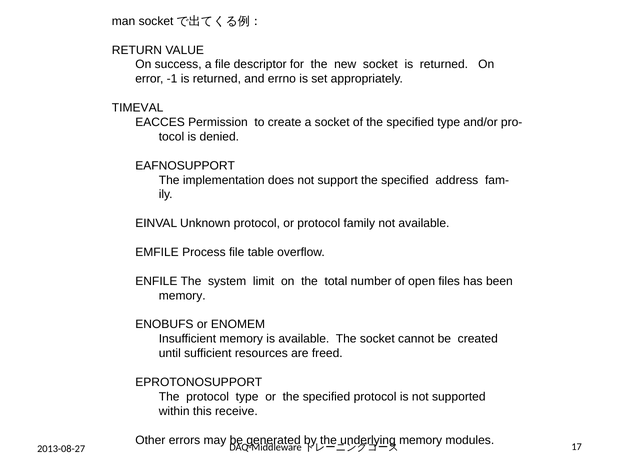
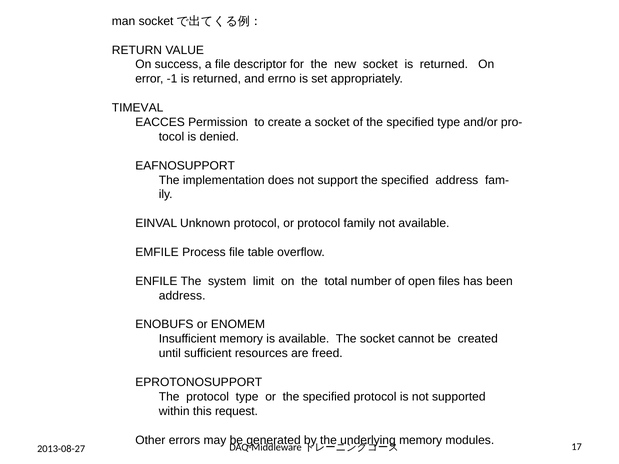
memory at (182, 296): memory -> address
receive: receive -> request
